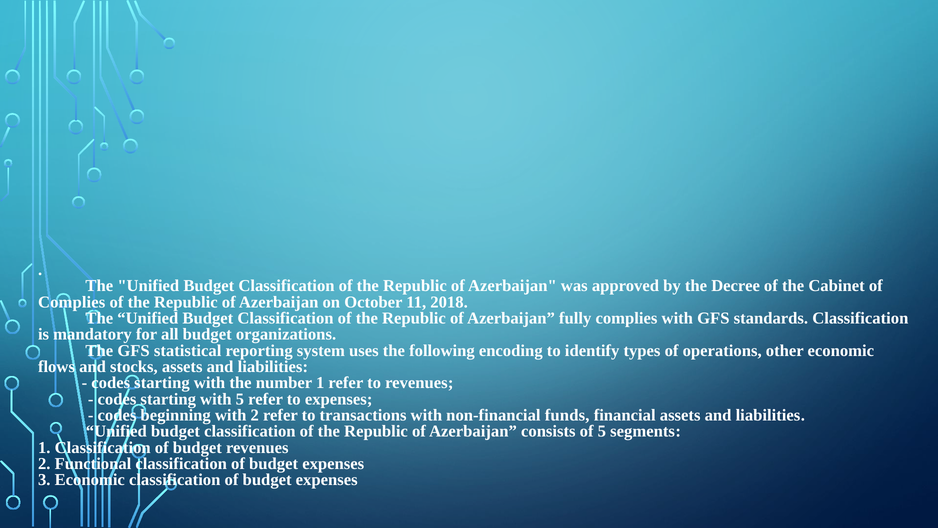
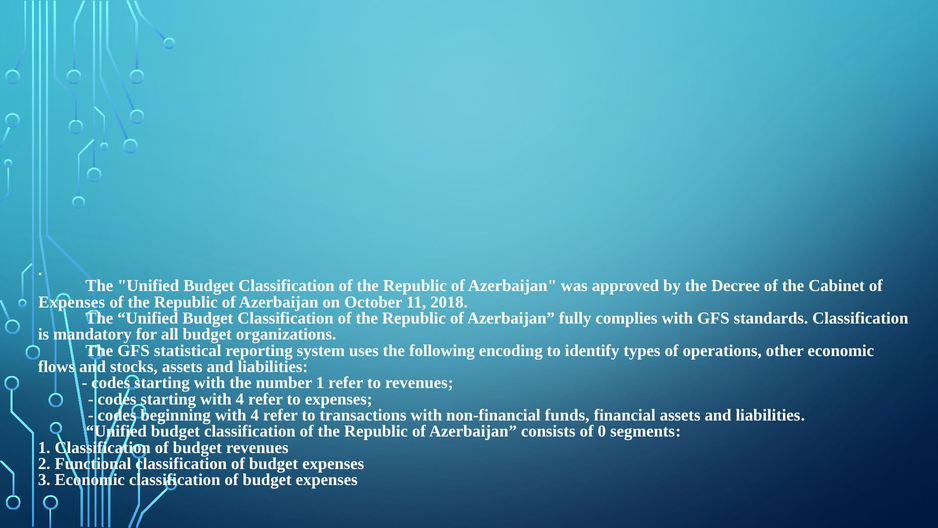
Complies at (72, 302): Complies -> Expenses
starting with 5: 5 -> 4
beginning with 2: 2 -> 4
of 5: 5 -> 0
